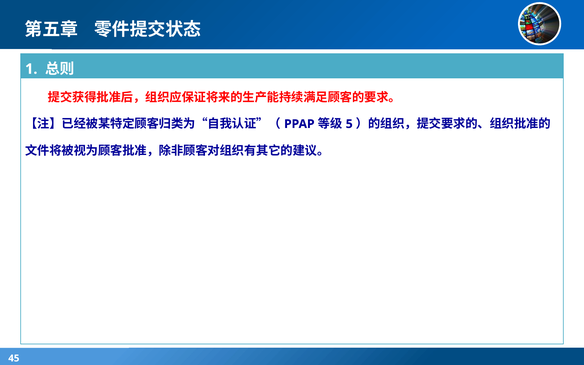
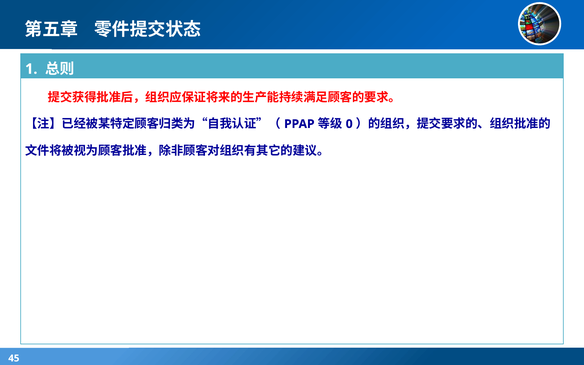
5: 5 -> 0
